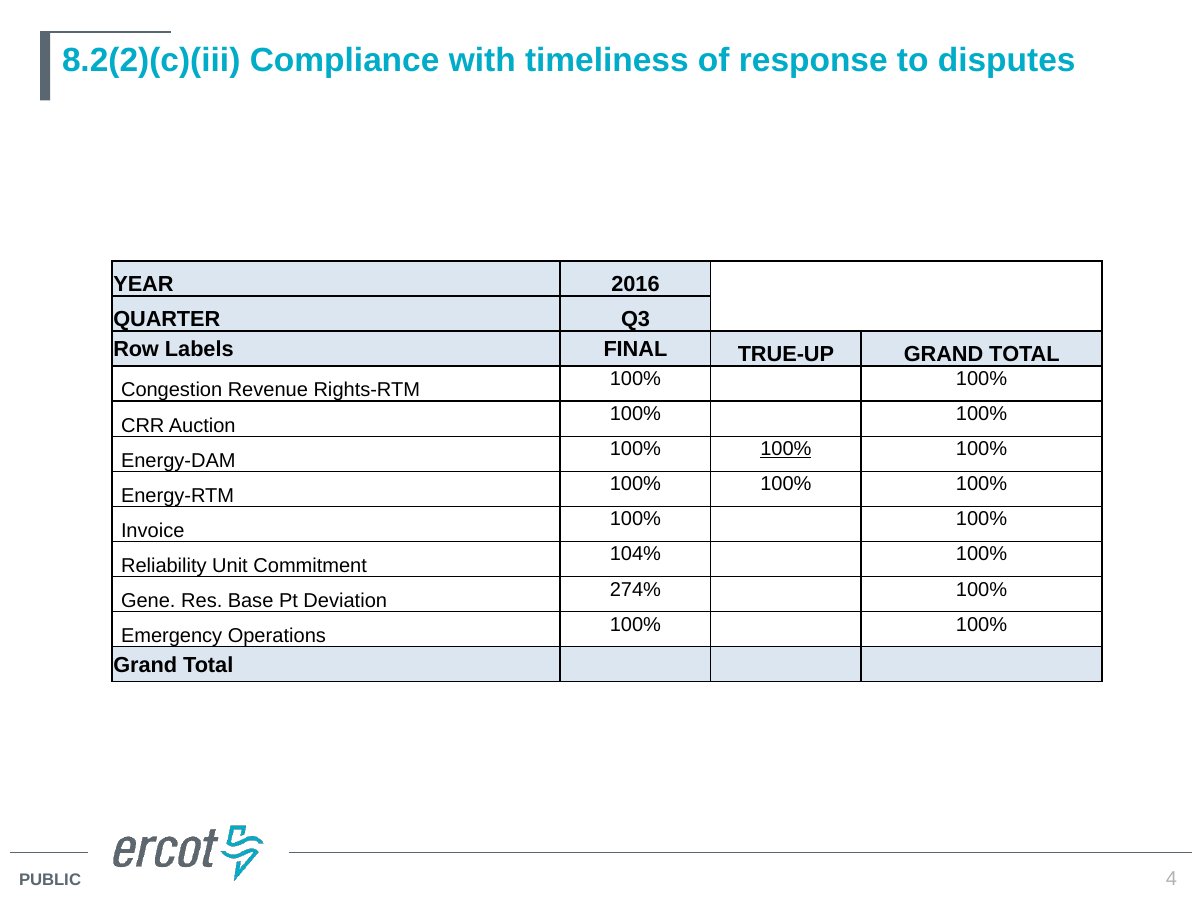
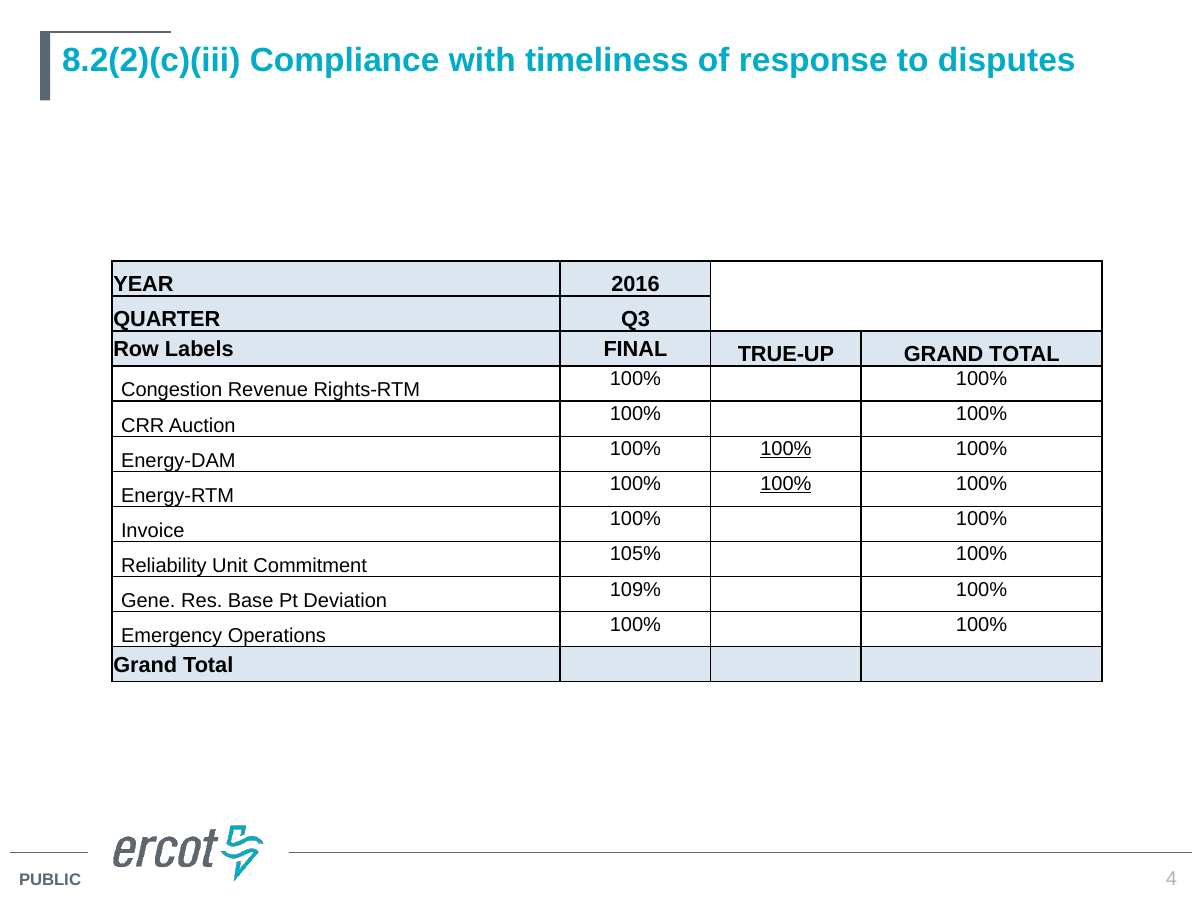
100% at (786, 484) underline: none -> present
104%: 104% -> 105%
274%: 274% -> 109%
